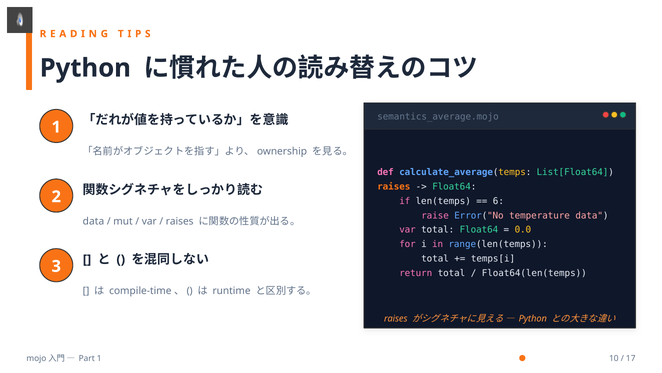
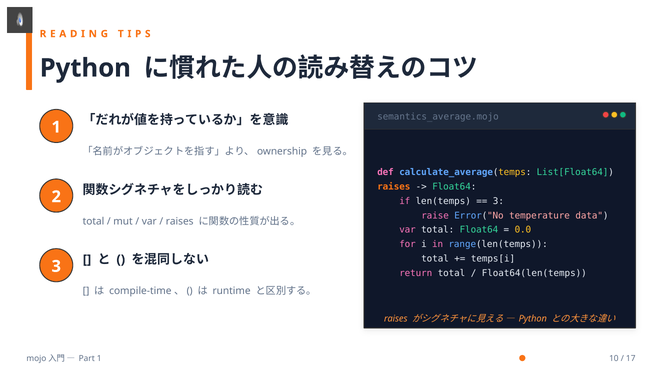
6 at (498, 201): 6 -> 3
data at (93, 221): data -> total
